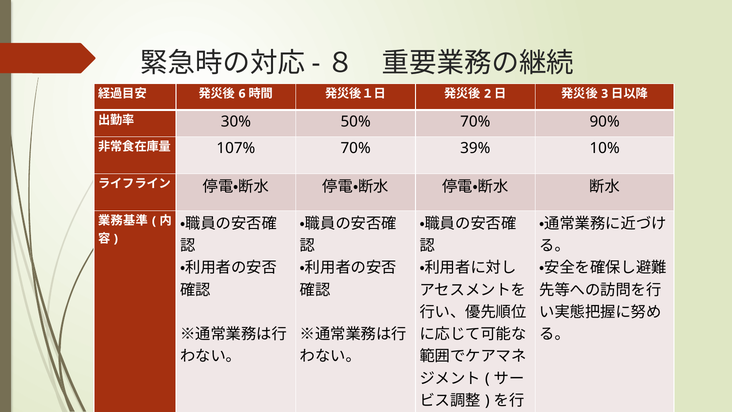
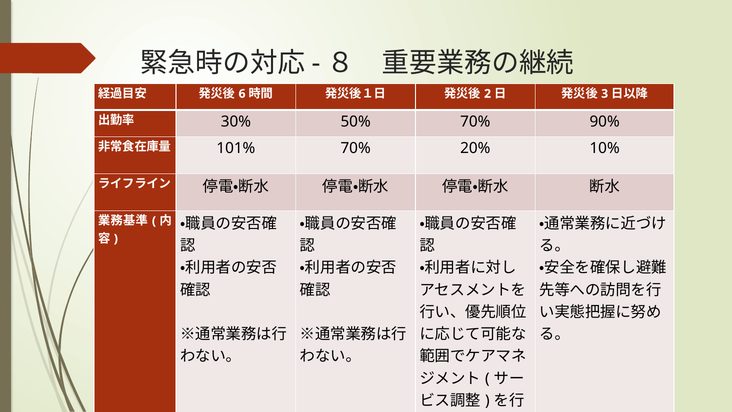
107%: 107% -> 101%
39%: 39% -> 20%
